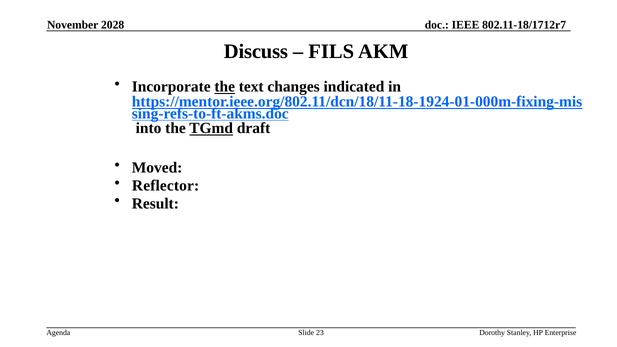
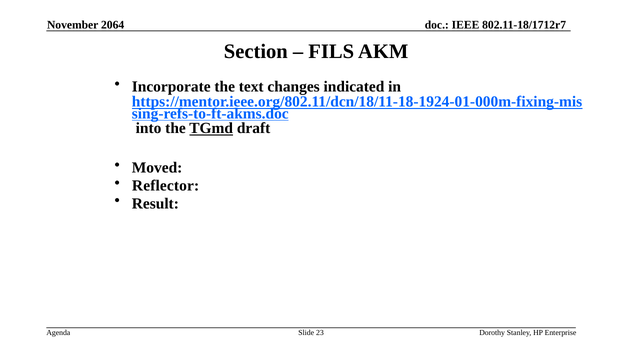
2028: 2028 -> 2064
Discuss: Discuss -> Section
the at (225, 87) underline: present -> none
